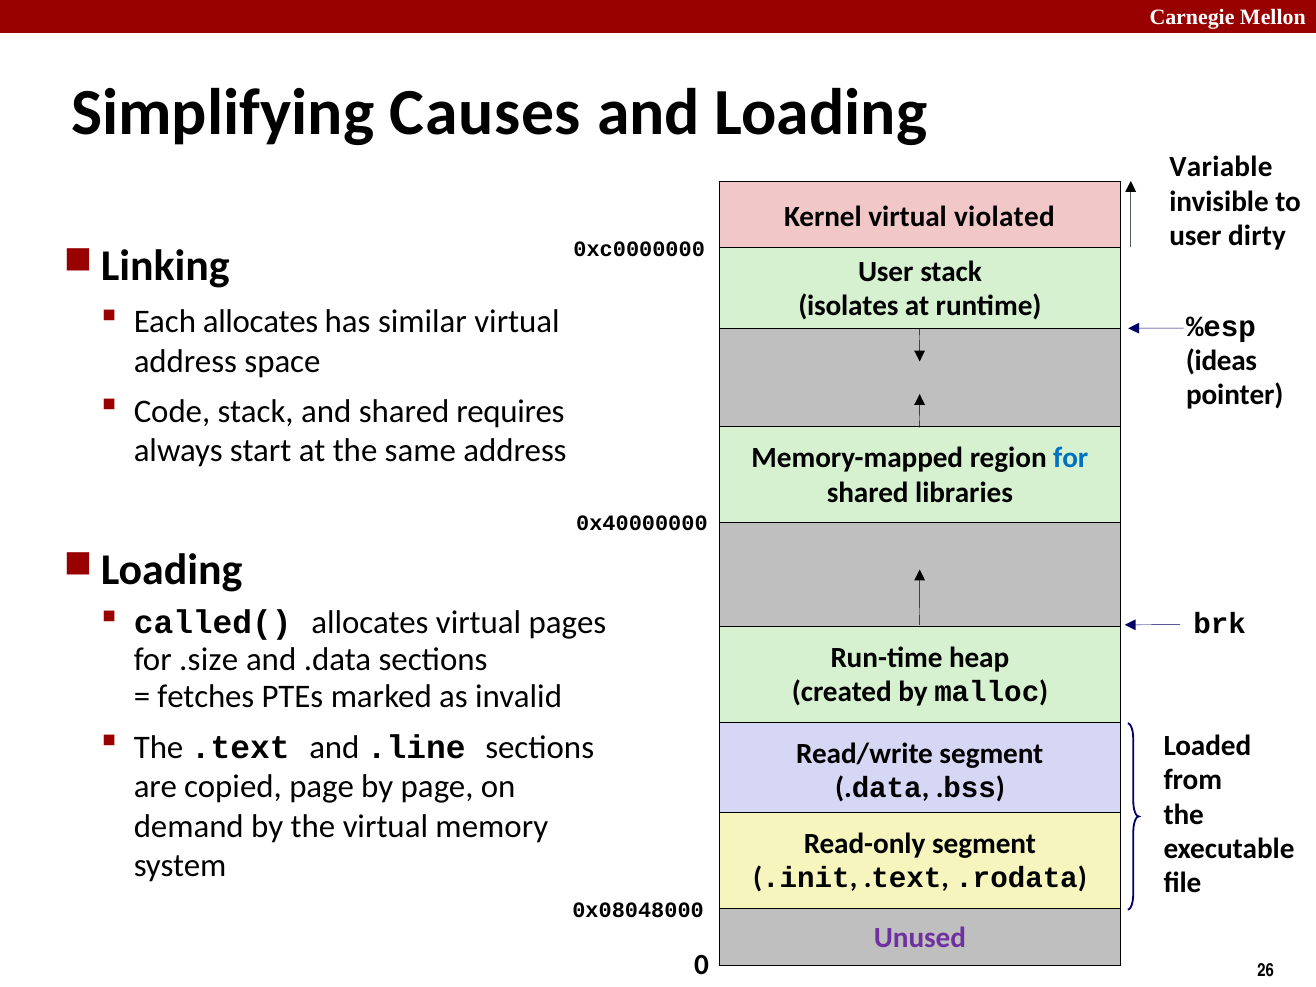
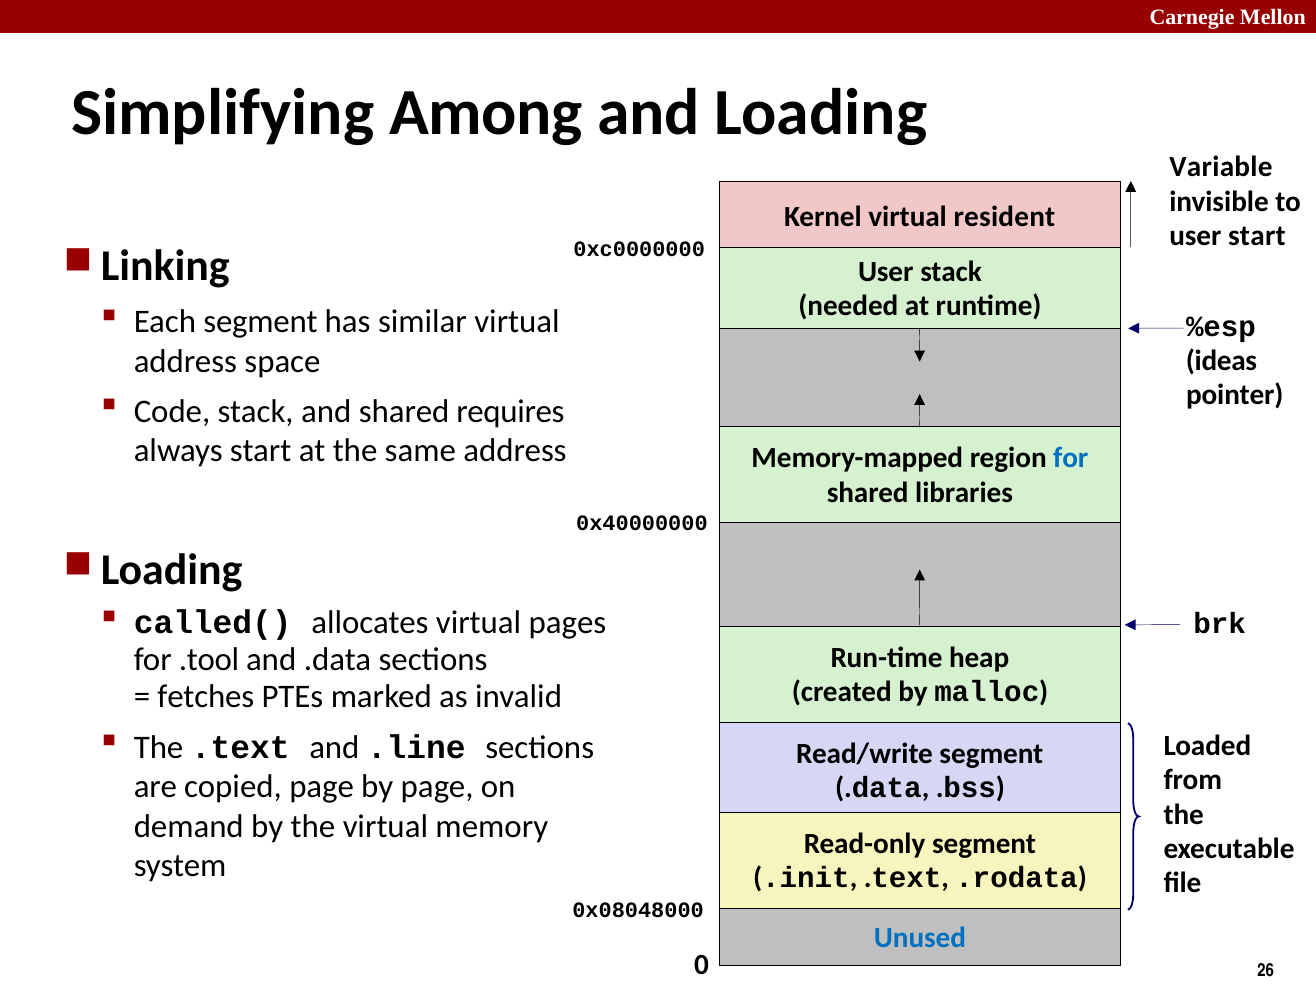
Causes: Causes -> Among
violated: violated -> resident
user dirty: dirty -> start
isolates: isolates -> needed
Each allocates: allocates -> segment
.size: .size -> .tool
Unused colour: purple -> blue
